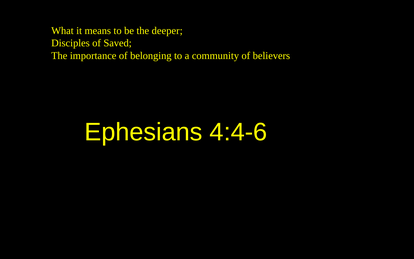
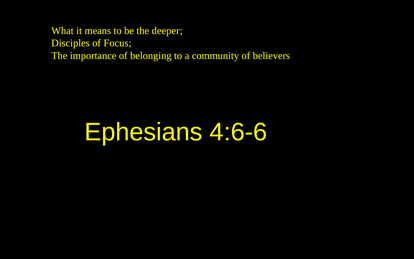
Saved: Saved -> Focus
4:4-6: 4:4-6 -> 4:6-6
